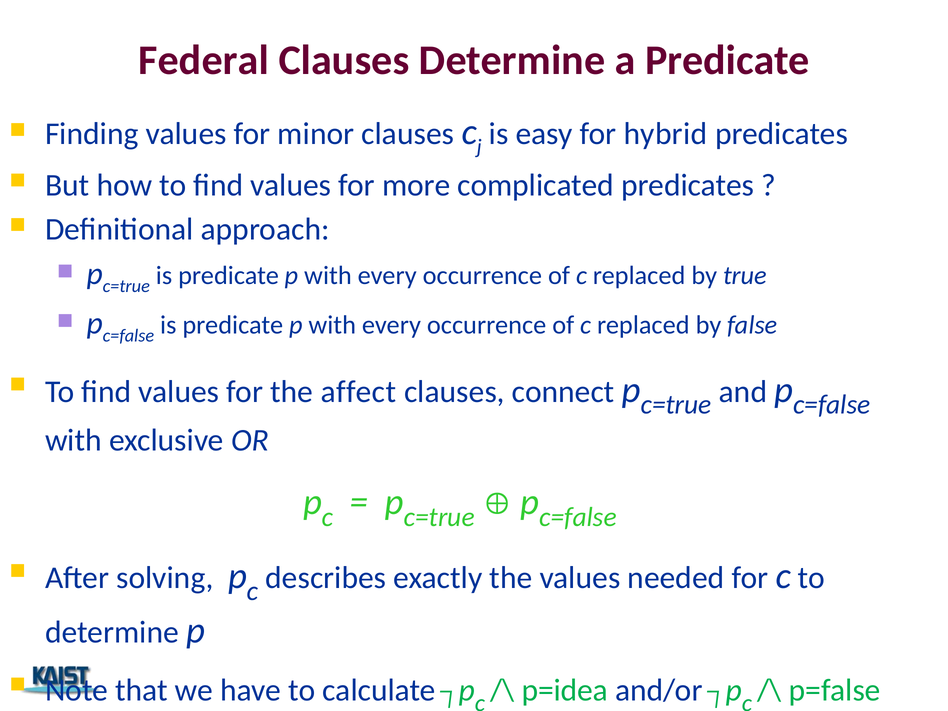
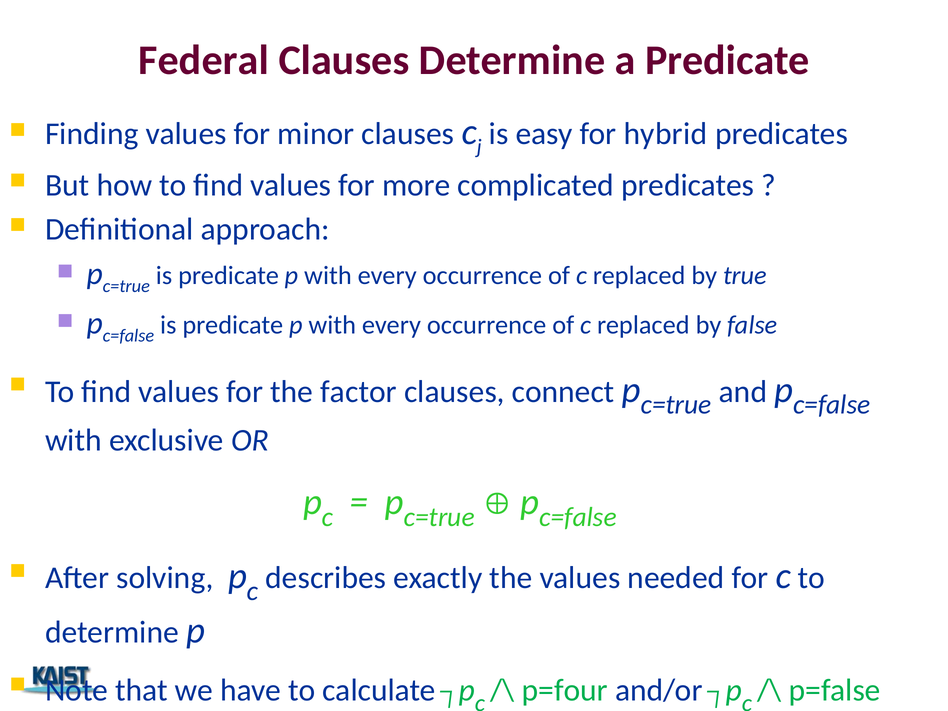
affect: affect -> factor
p=idea: p=idea -> p=four
